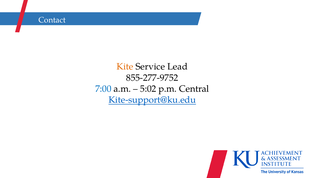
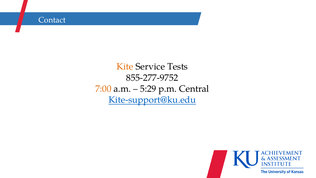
Lead: Lead -> Tests
7:00 colour: blue -> orange
5:02: 5:02 -> 5:29
